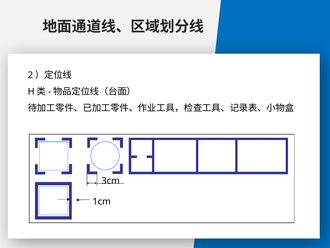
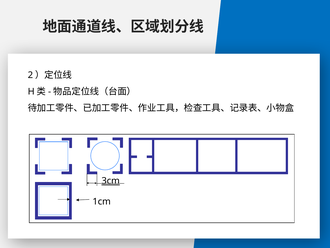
3cm underline: none -> present
